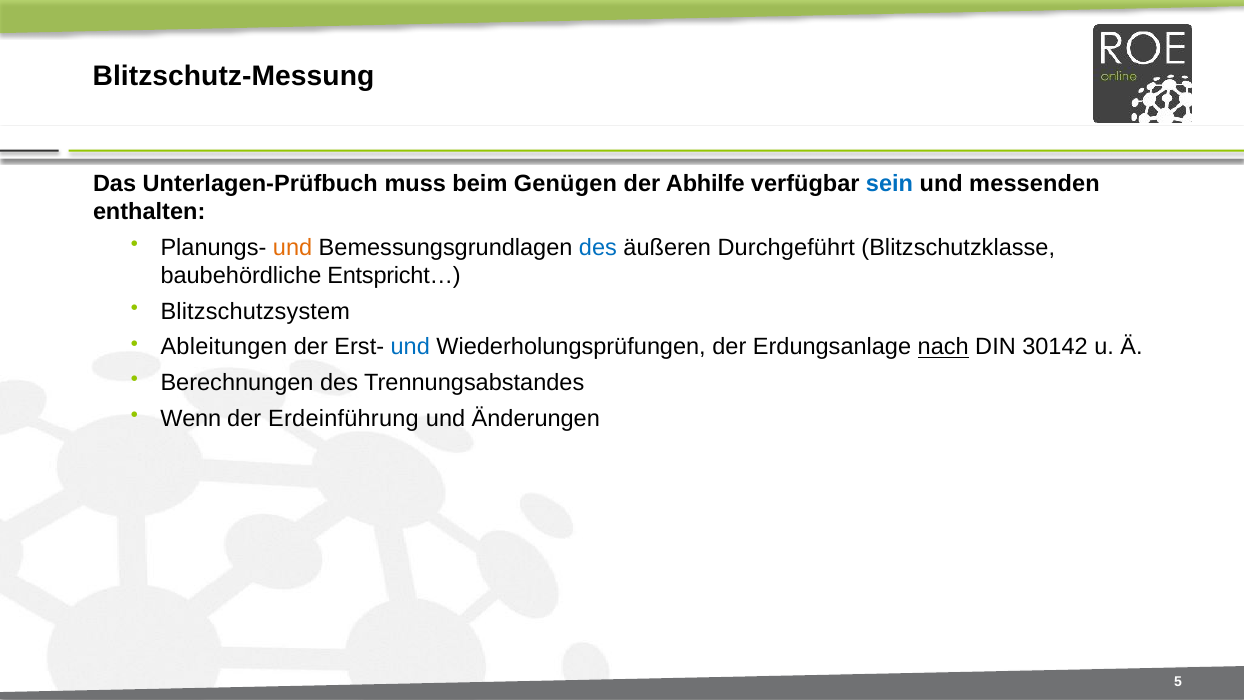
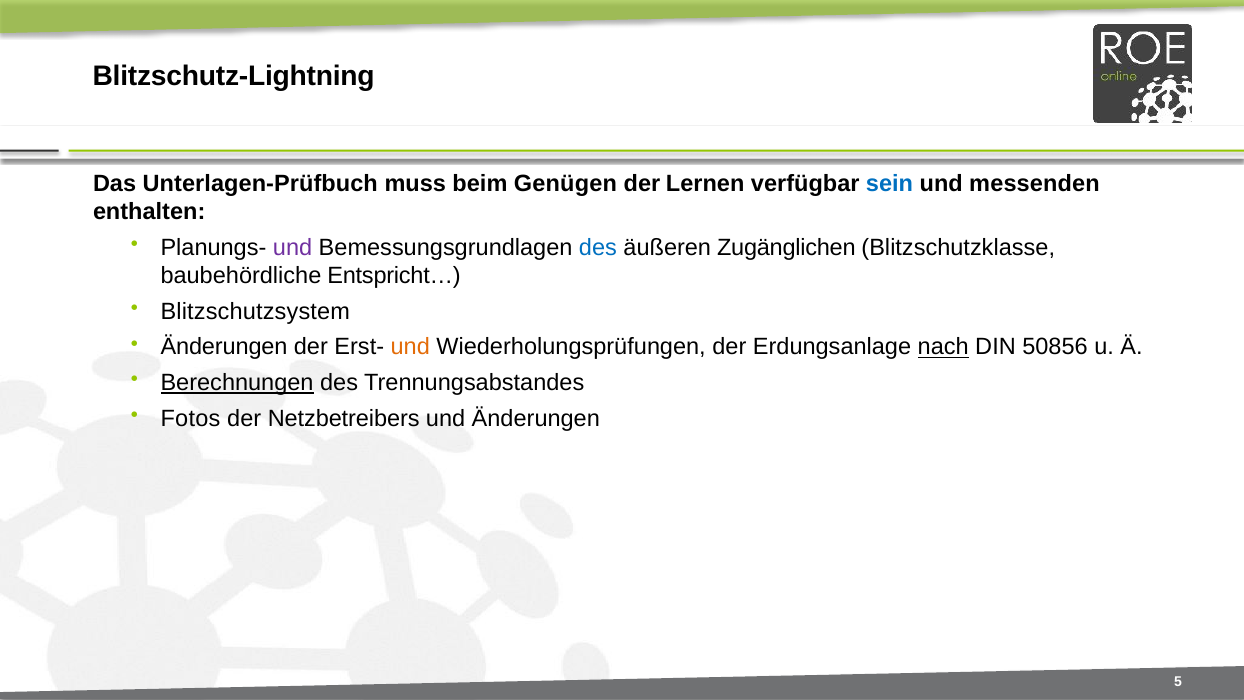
Blitzschutz-Messung: Blitzschutz-Messung -> Blitzschutz-Lightning
Abhilfe: Abhilfe -> Lernen
und at (293, 248) colour: orange -> purple
Durchgeführt: Durchgeführt -> Zugänglichen
Ableitungen at (224, 347): Ableitungen -> Änderungen
und at (410, 347) colour: blue -> orange
30142: 30142 -> 50856
Berechnungen underline: none -> present
Wenn: Wenn -> Fotos
Erdeinführung: Erdeinführung -> Netzbetreibers
